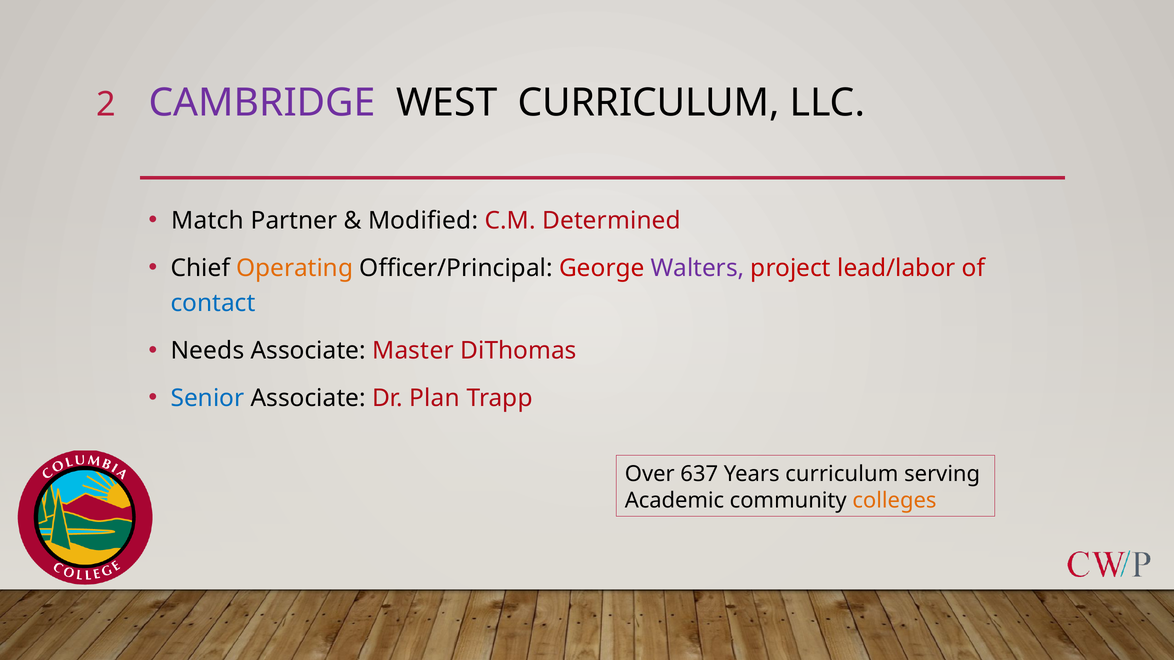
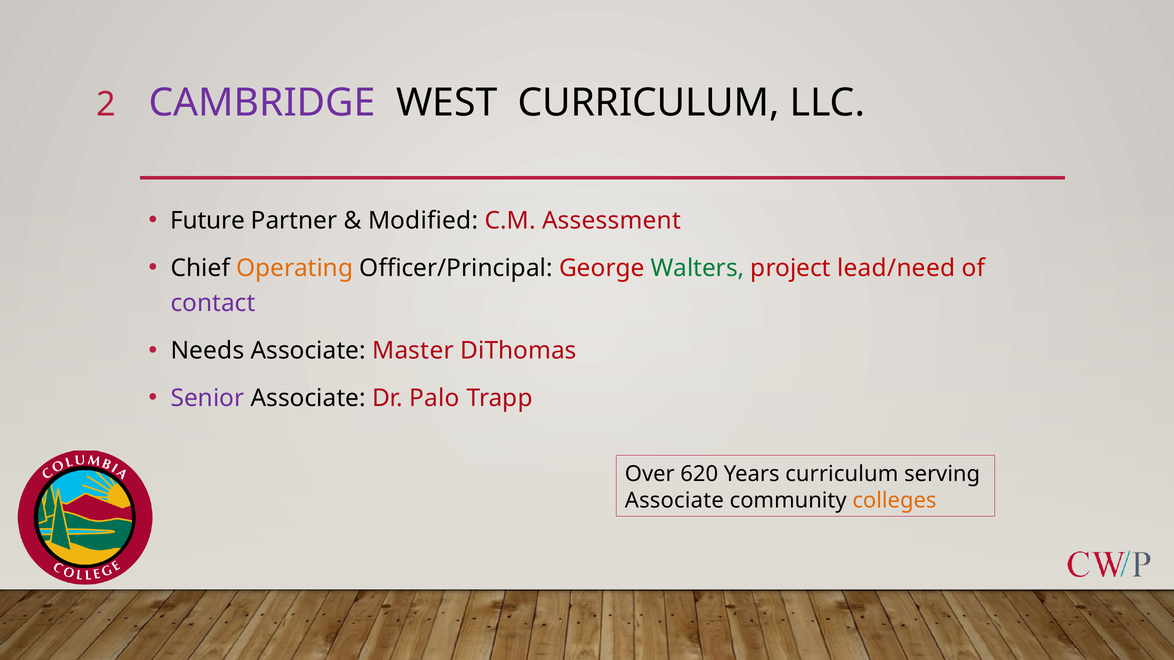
Match: Match -> Future
Determined: Determined -> Assessment
Walters colour: purple -> green
lead/labor: lead/labor -> lead/need
contact colour: blue -> purple
Senior colour: blue -> purple
Plan: Plan -> Palo
637: 637 -> 620
Academic at (674, 501): Academic -> Associate
